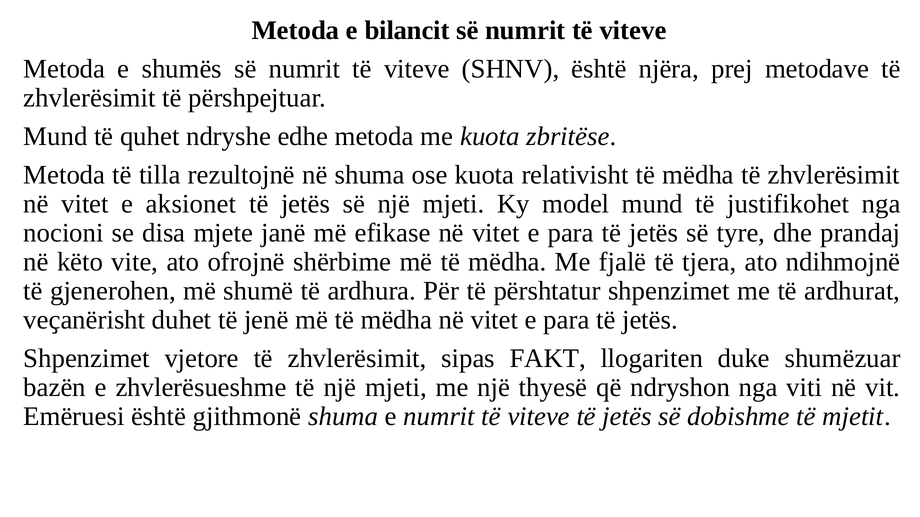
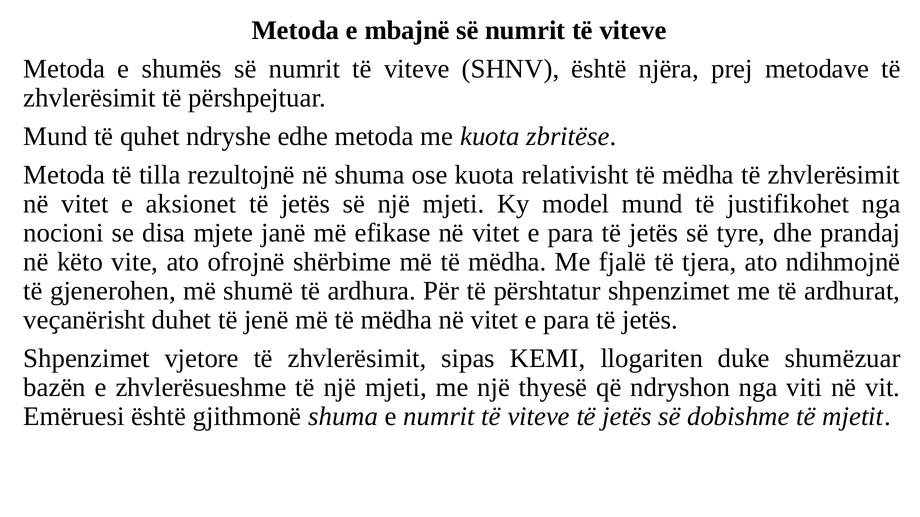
bilancit: bilancit -> mbajnë
FAKT: FAKT -> KEMI
